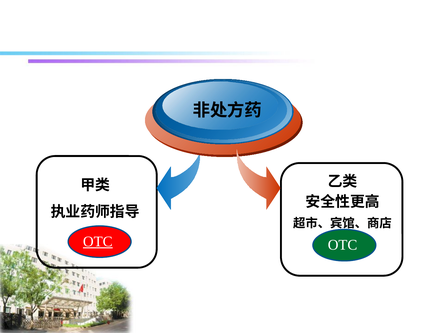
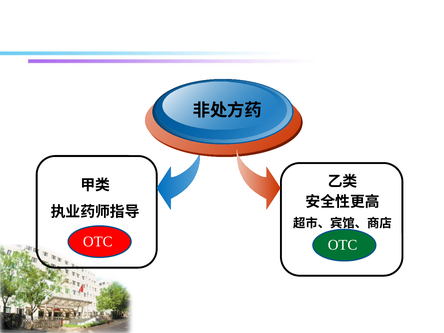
OTC at (98, 242) underline: present -> none
